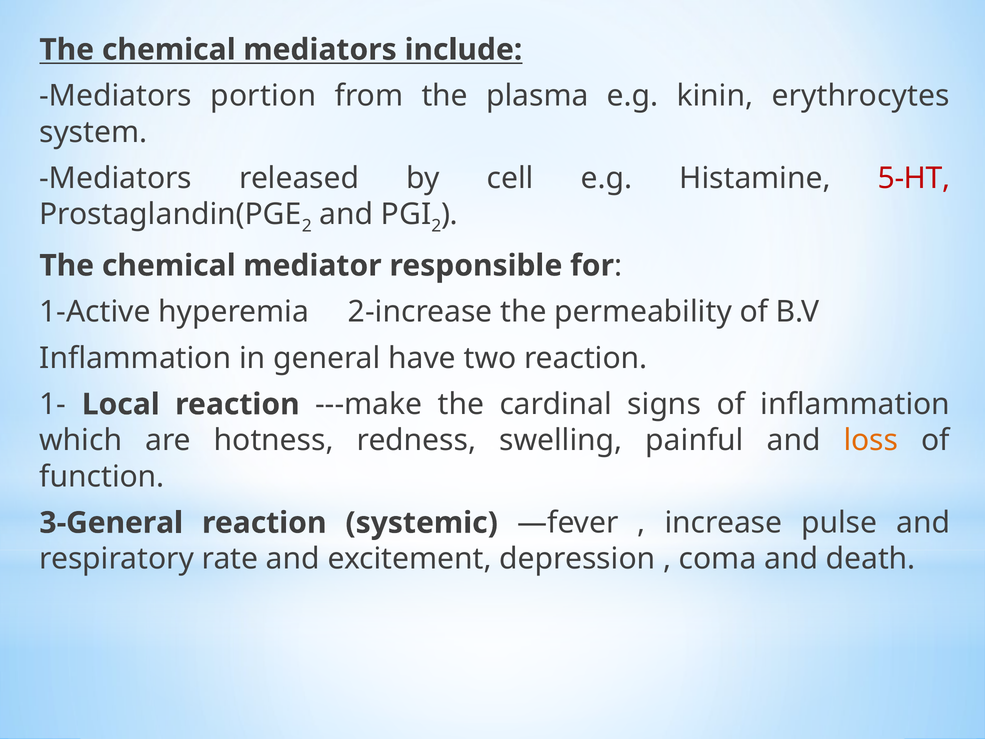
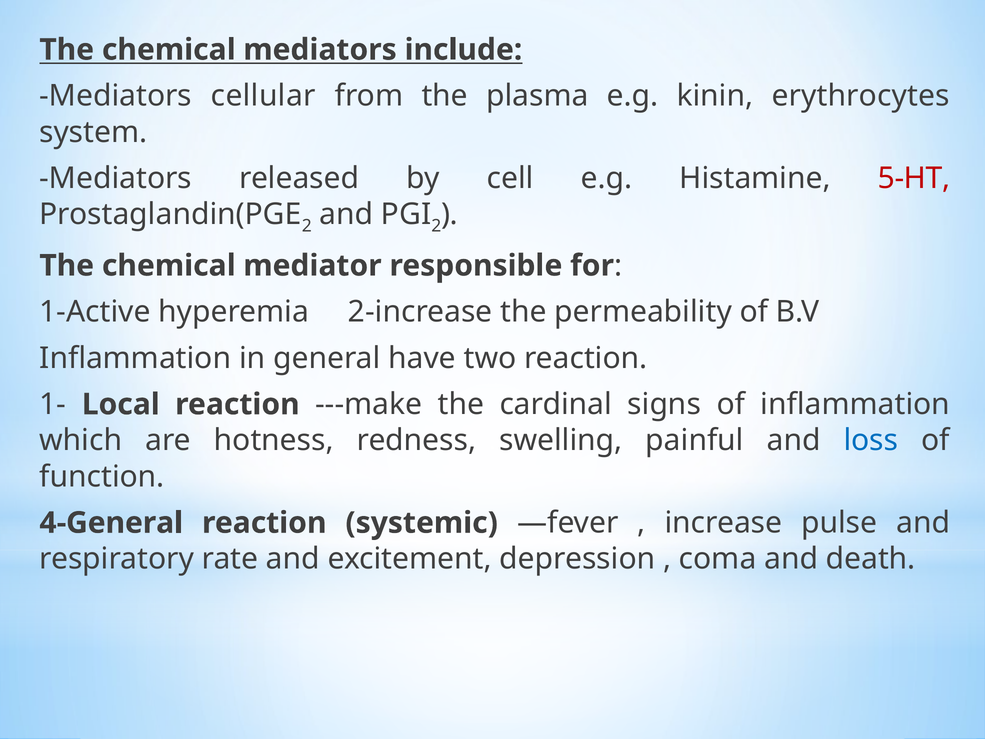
portion: portion -> cellular
loss colour: orange -> blue
3-General: 3-General -> 4-General
